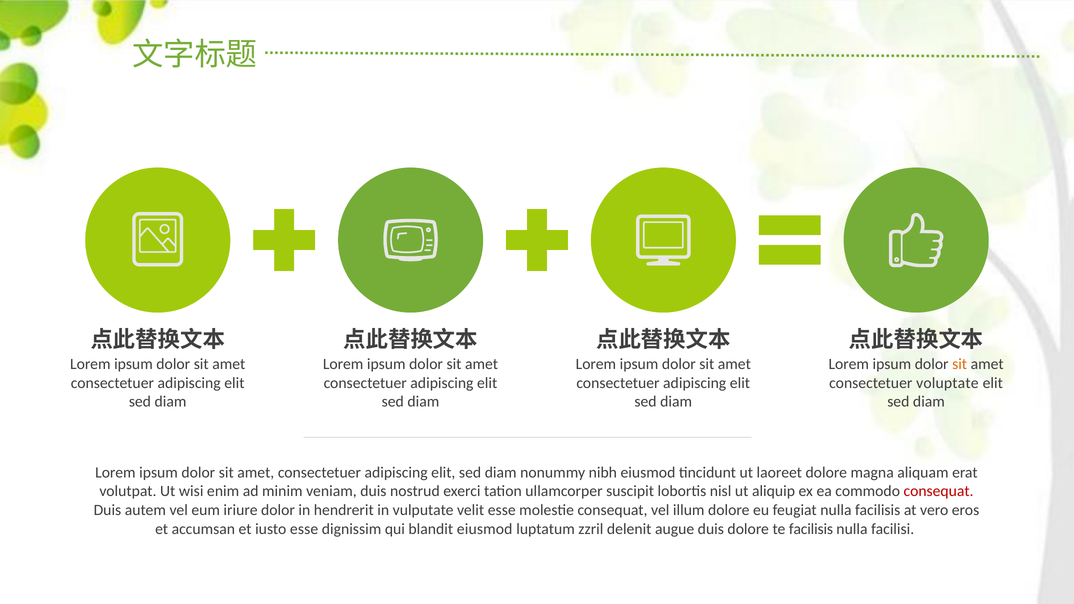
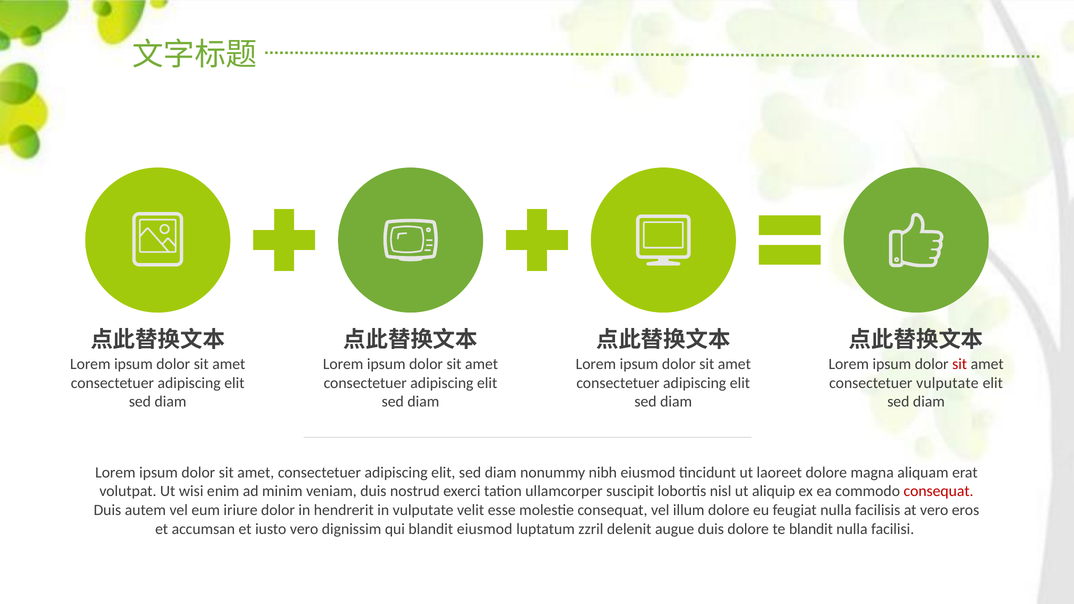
sit at (960, 364) colour: orange -> red
consectetuer voluptate: voluptate -> vulputate
iusto esse: esse -> vero
te facilisis: facilisis -> blandit
